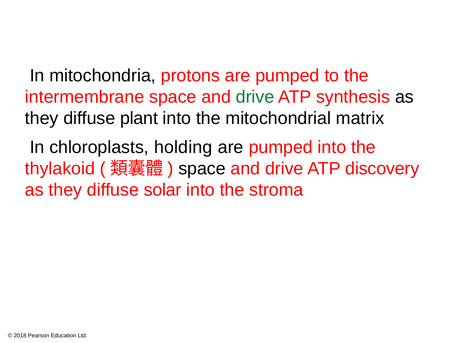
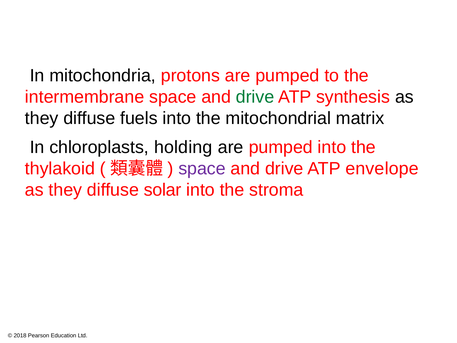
plant: plant -> fuels
space at (202, 168) colour: black -> purple
discovery: discovery -> envelope
